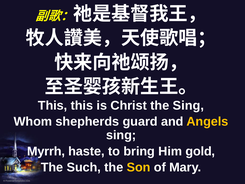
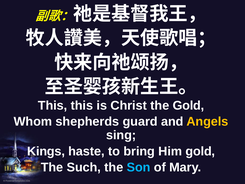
the Sing: Sing -> Gold
Myrrh: Myrrh -> Kings
Son colour: yellow -> light blue
